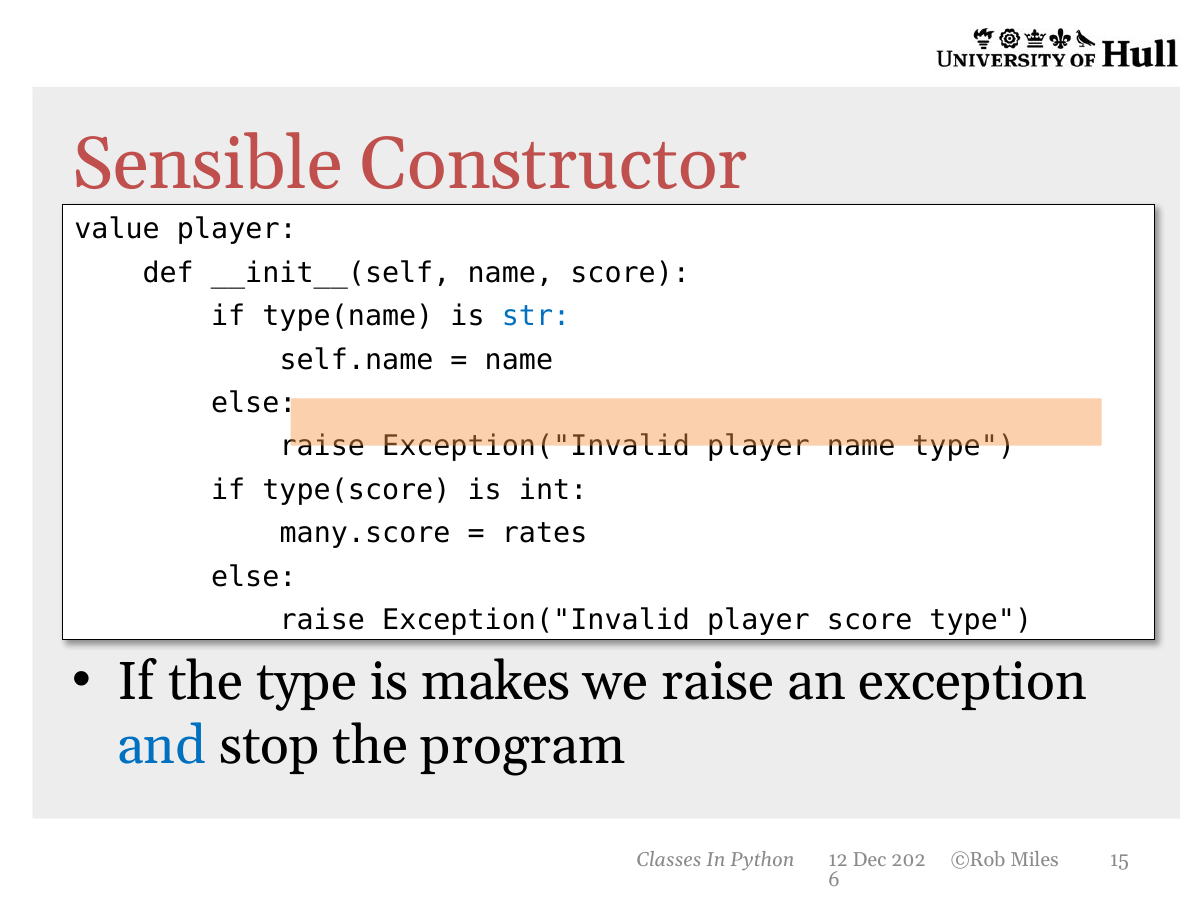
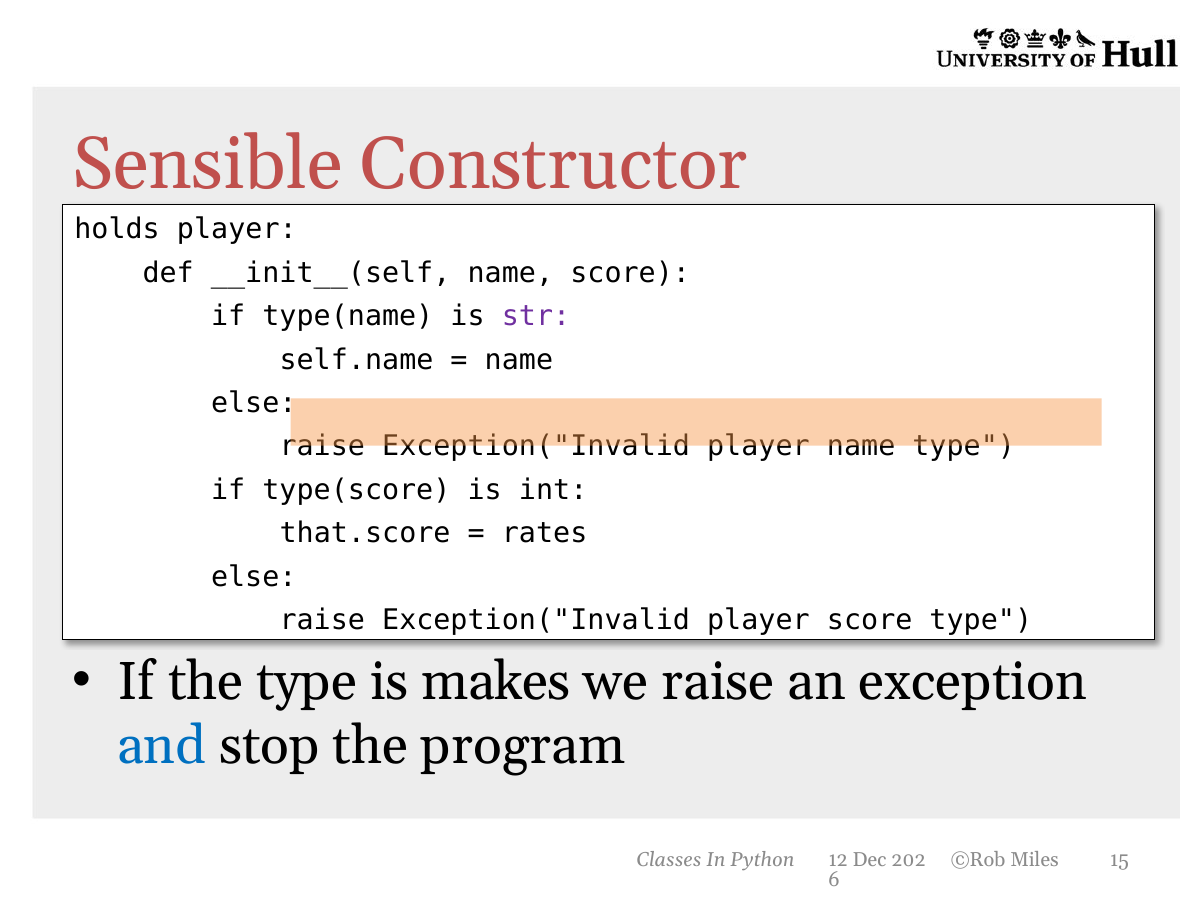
value: value -> holds
str colour: blue -> purple
many.score: many.score -> that.score
